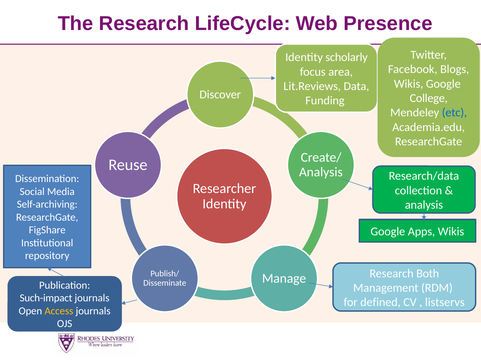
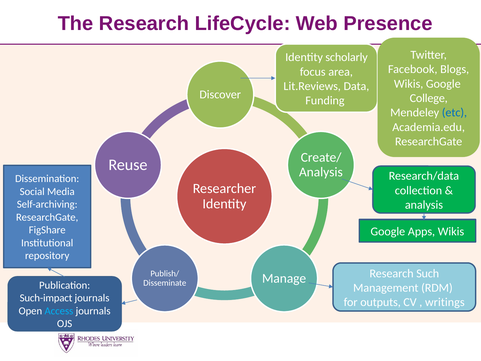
Both: Both -> Such
defined: defined -> outputs
listservs: listservs -> writings
Access colour: yellow -> light blue
